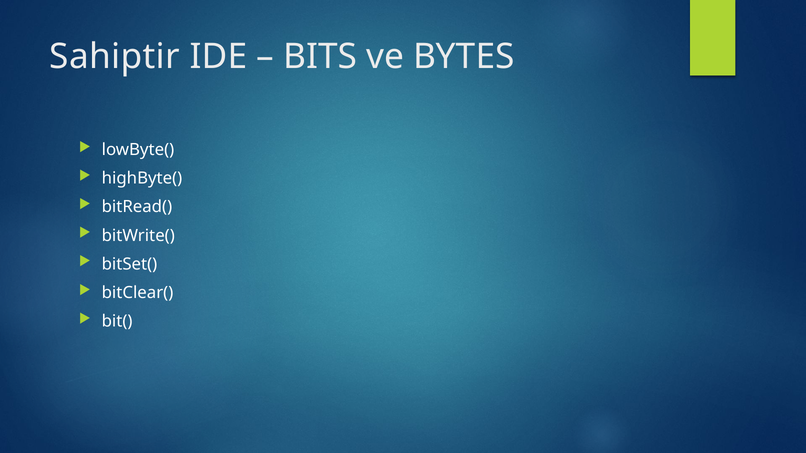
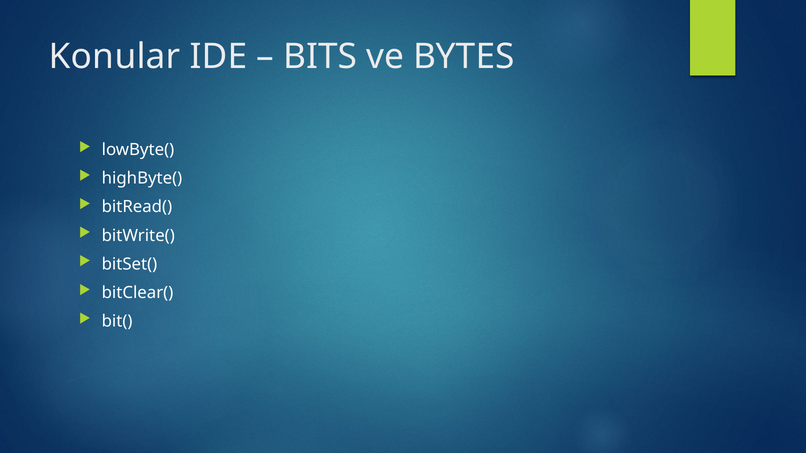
Sahiptir: Sahiptir -> Konular
